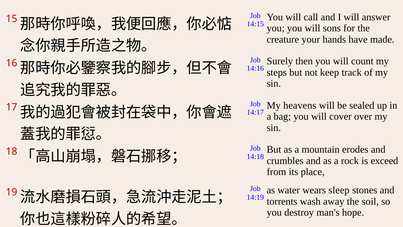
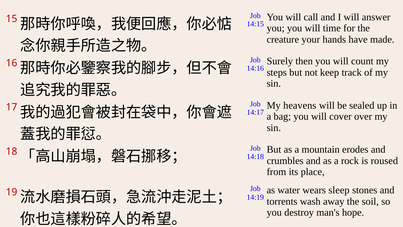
sons: sons -> time
exceed: exceed -> roused
